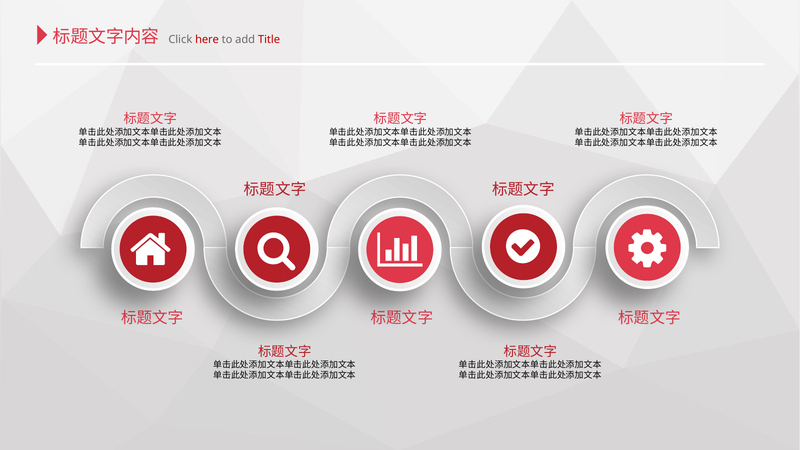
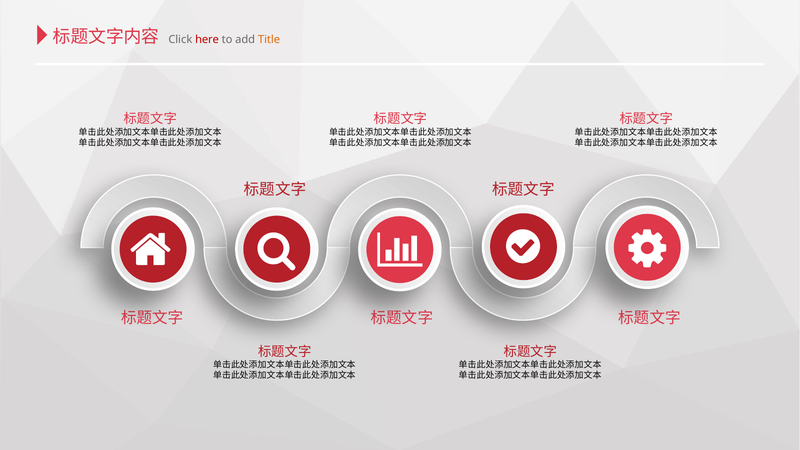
Title colour: red -> orange
